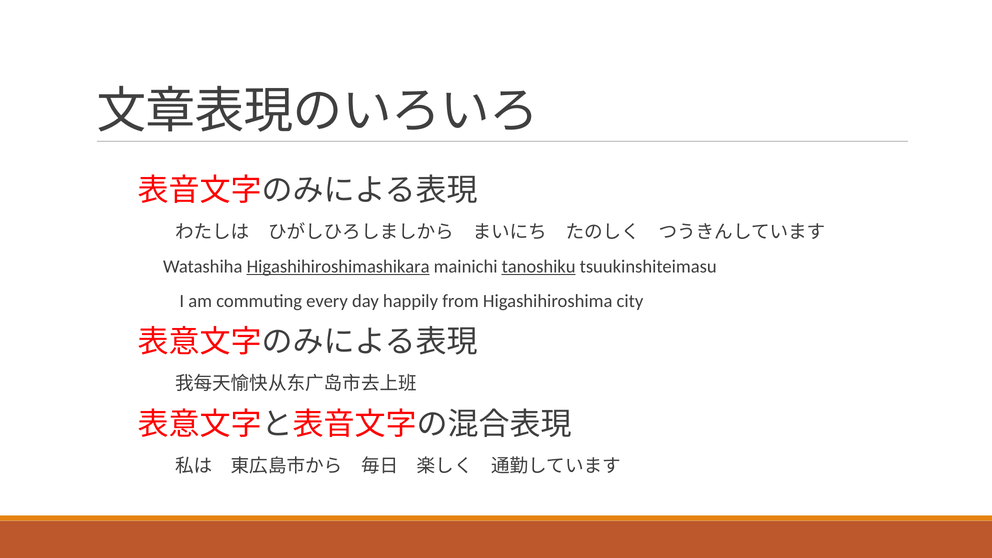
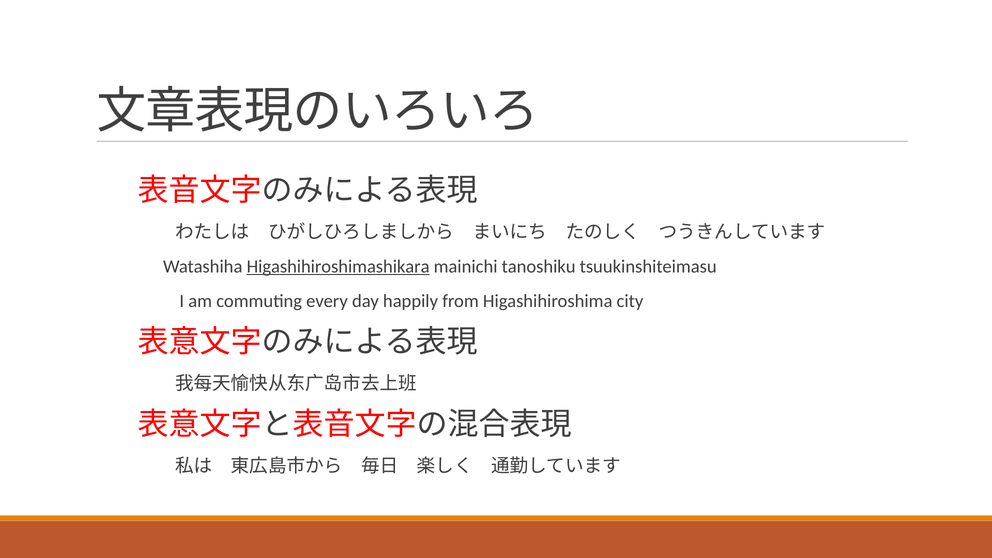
tanoshiku underline: present -> none
